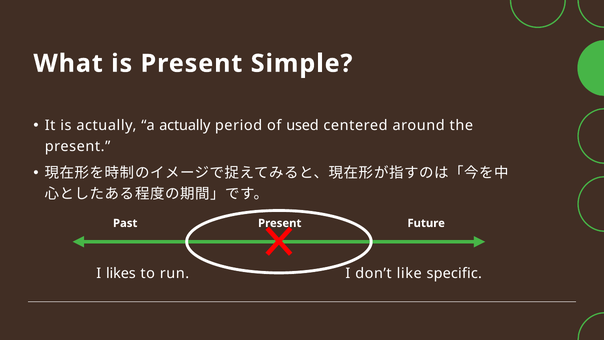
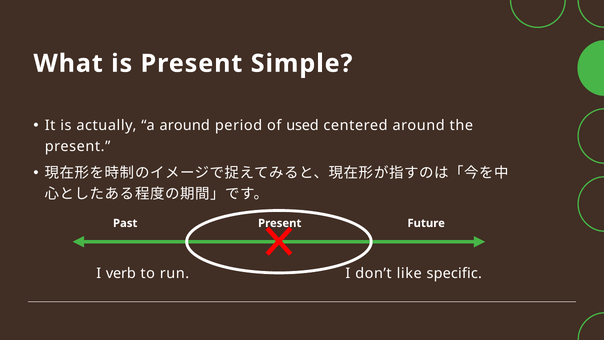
a actually: actually -> around
likes: likes -> verb
